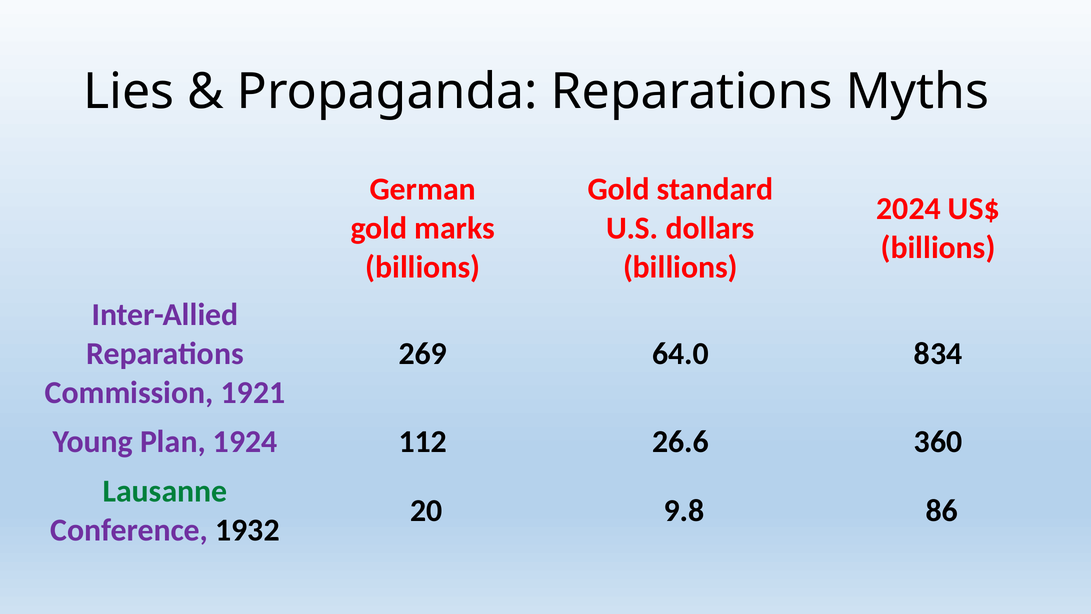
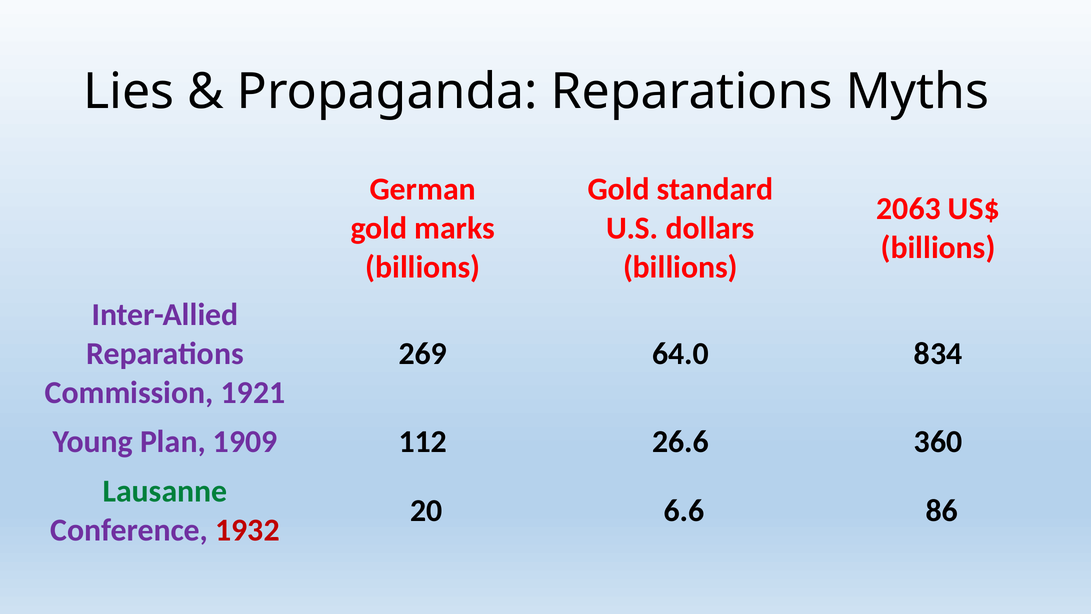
2024: 2024 -> 2063
1924: 1924 -> 1909
9.8: 9.8 -> 6.6
1932 colour: black -> red
